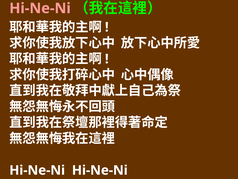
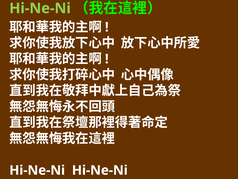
Hi-Ne-Ni at (40, 8) colour: pink -> light green
